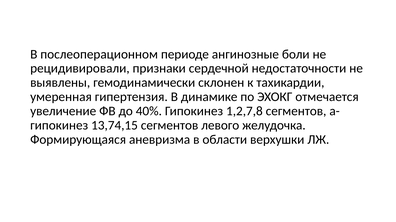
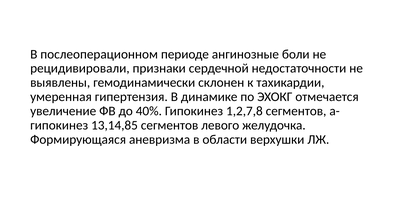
13,74,15: 13,74,15 -> 13,14,85
